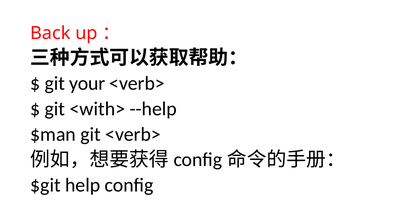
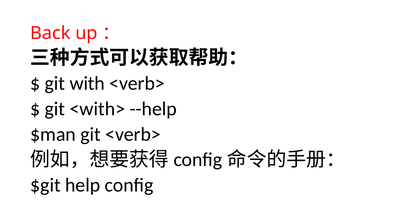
your: your -> with
